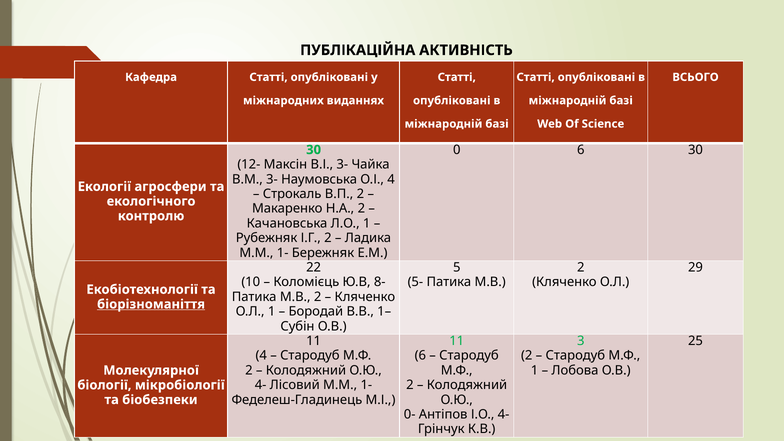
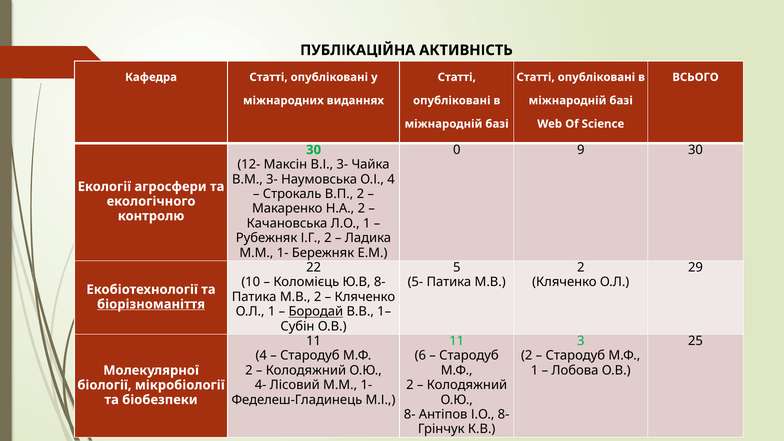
6 at (581, 150): 6 -> 9
Бородай underline: none -> present
0- at (410, 414): 0- -> 8-
І.О 4-: 4- -> 8-
